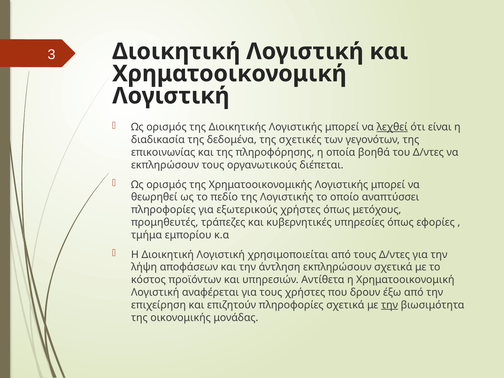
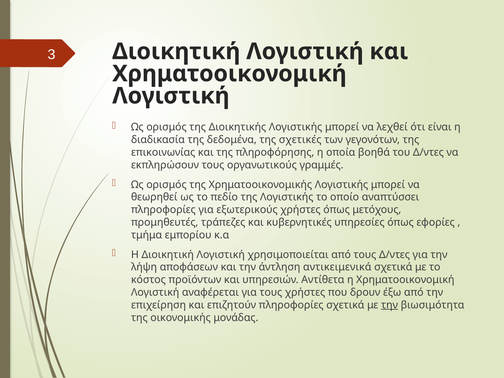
λεχθεί underline: present -> none
διέπεται: διέπεται -> γραμμές
άντληση εκπληρώσουν: εκπληρώσουν -> αντικειμενικά
